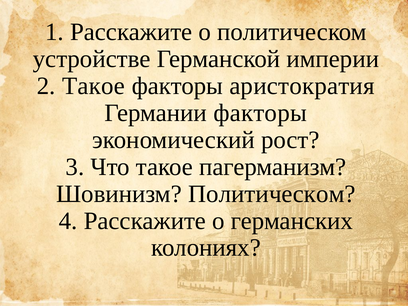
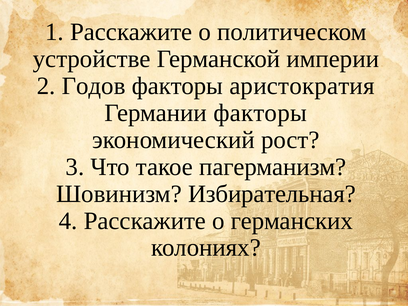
2 Такое: Такое -> Годов
Шовинизм Политическом: Политическом -> Избирательная
